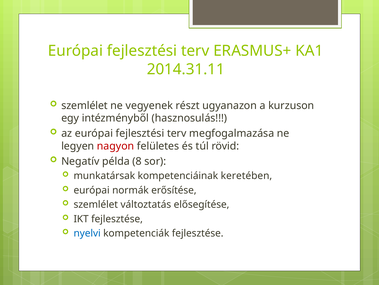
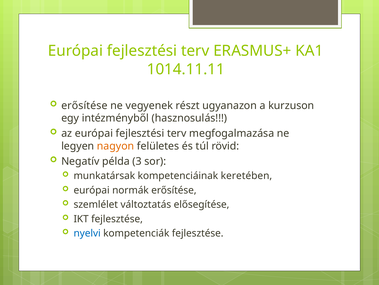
2014.31.11: 2014.31.11 -> 1014.11.11
szemlélet at (85, 105): szemlélet -> erősítése
nagyon colour: red -> orange
8: 8 -> 3
